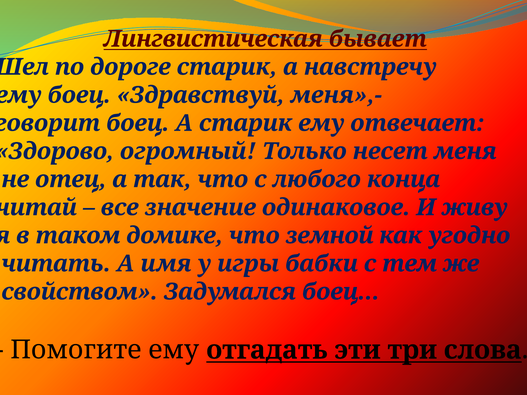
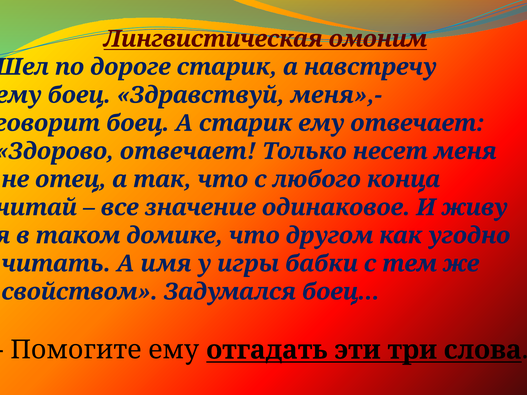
бывает: бывает -> омоним
огромный at (188, 151): огромный -> отвечает
земной: земной -> другом
